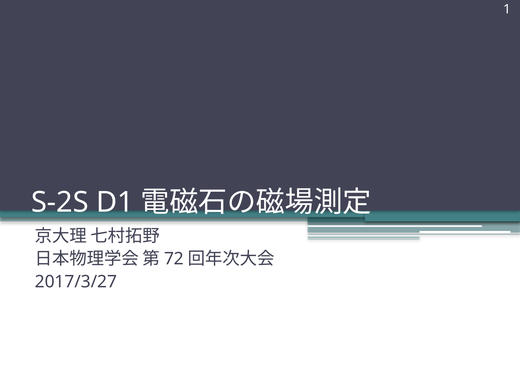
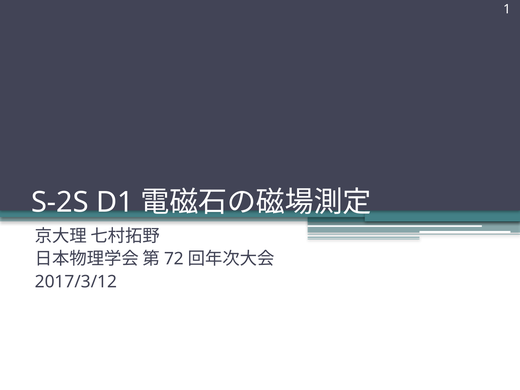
2017/3/27: 2017/3/27 -> 2017/3/12
